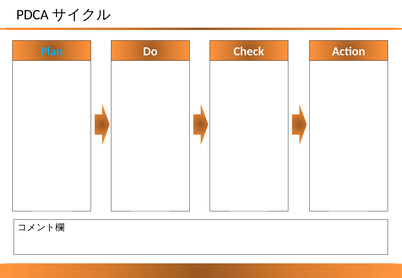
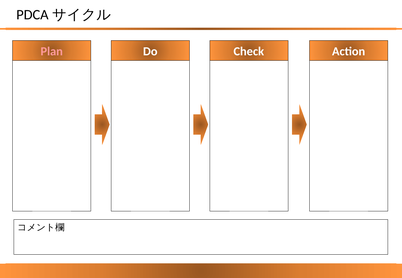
Plan colour: light blue -> pink
